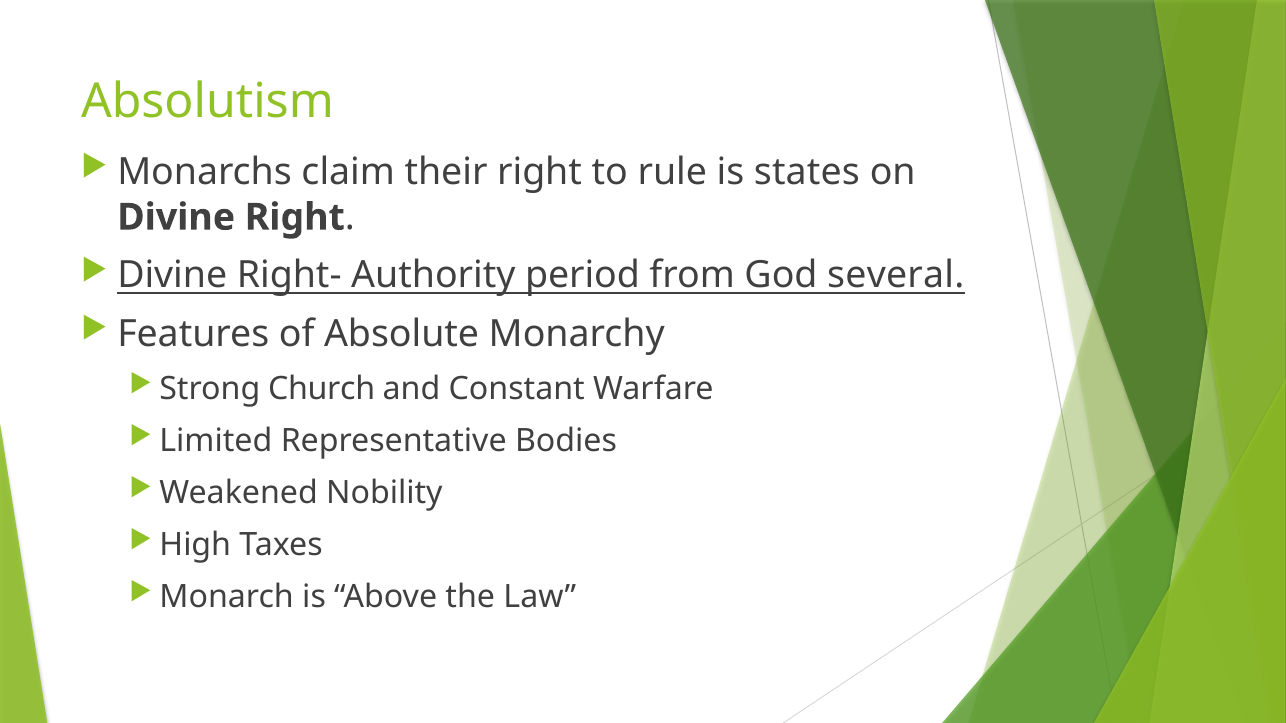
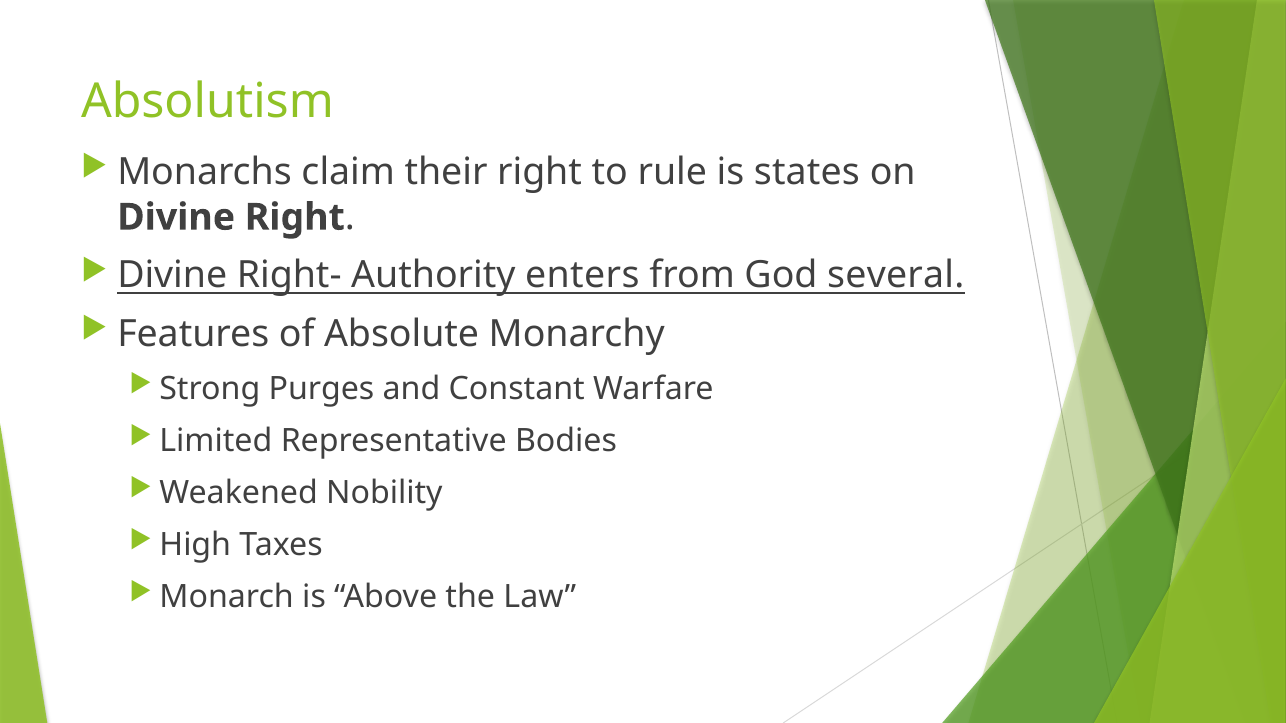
period: period -> enters
Church: Church -> Purges
